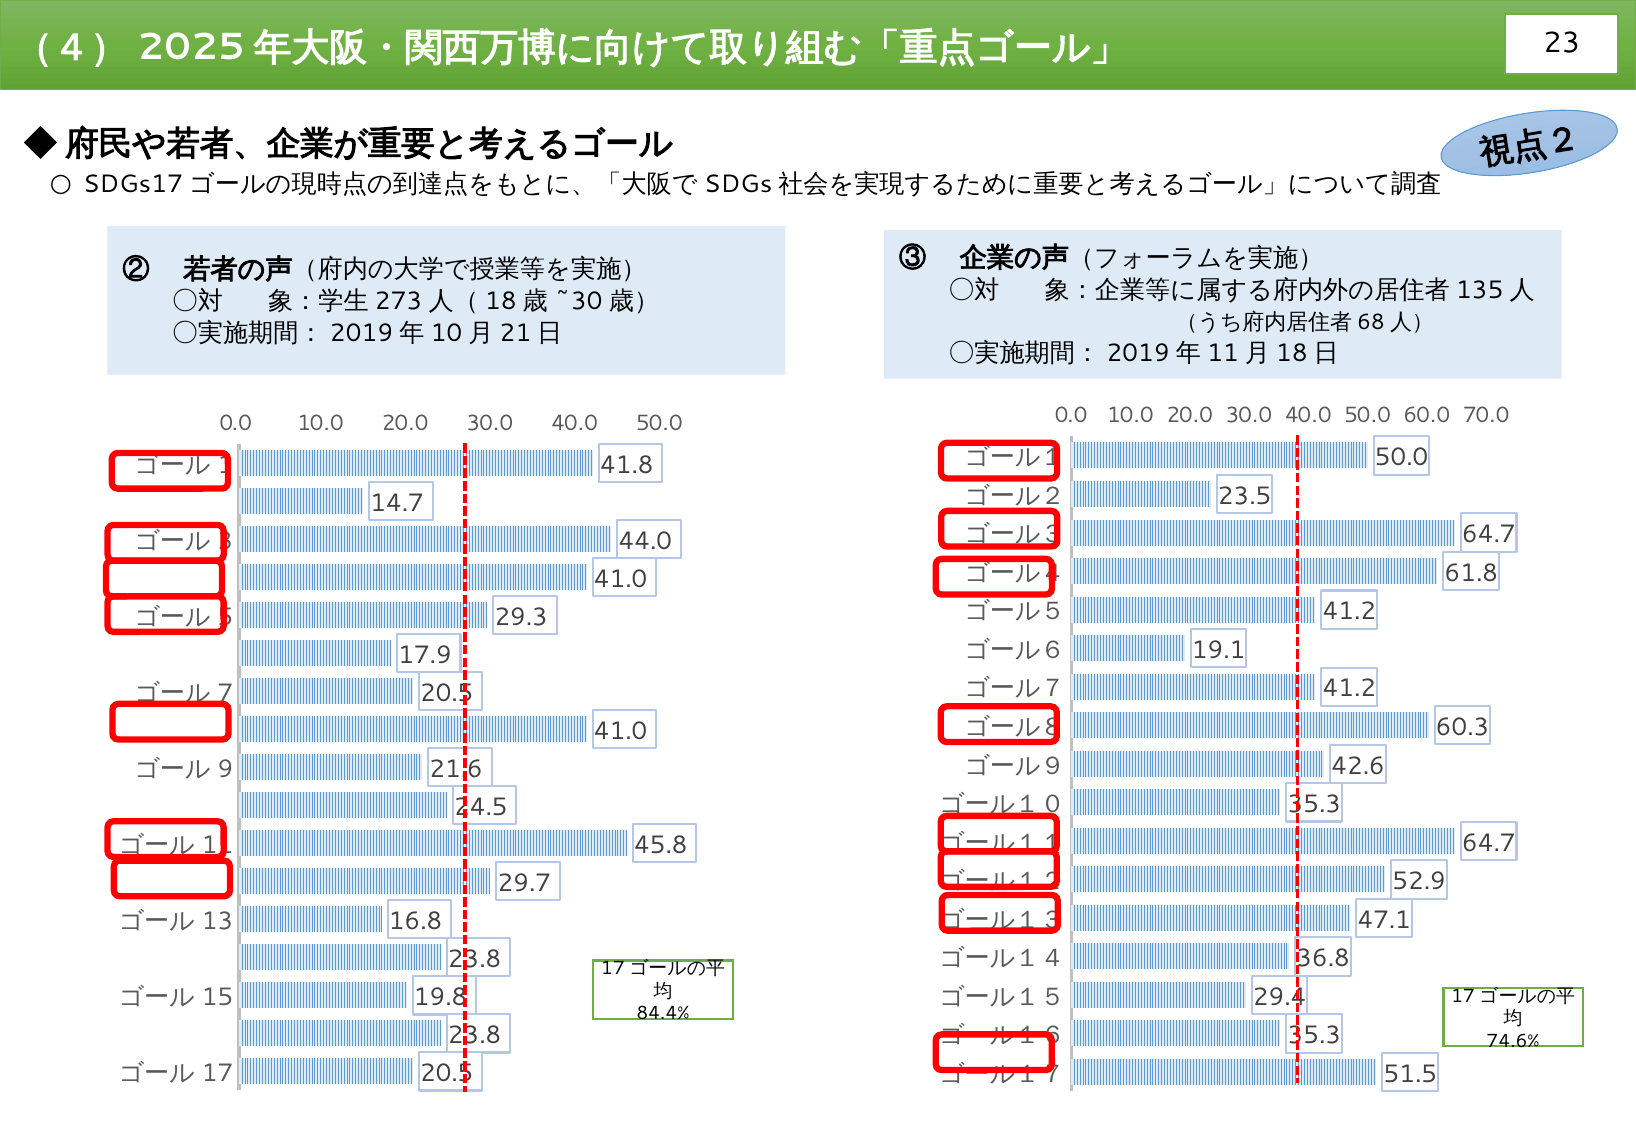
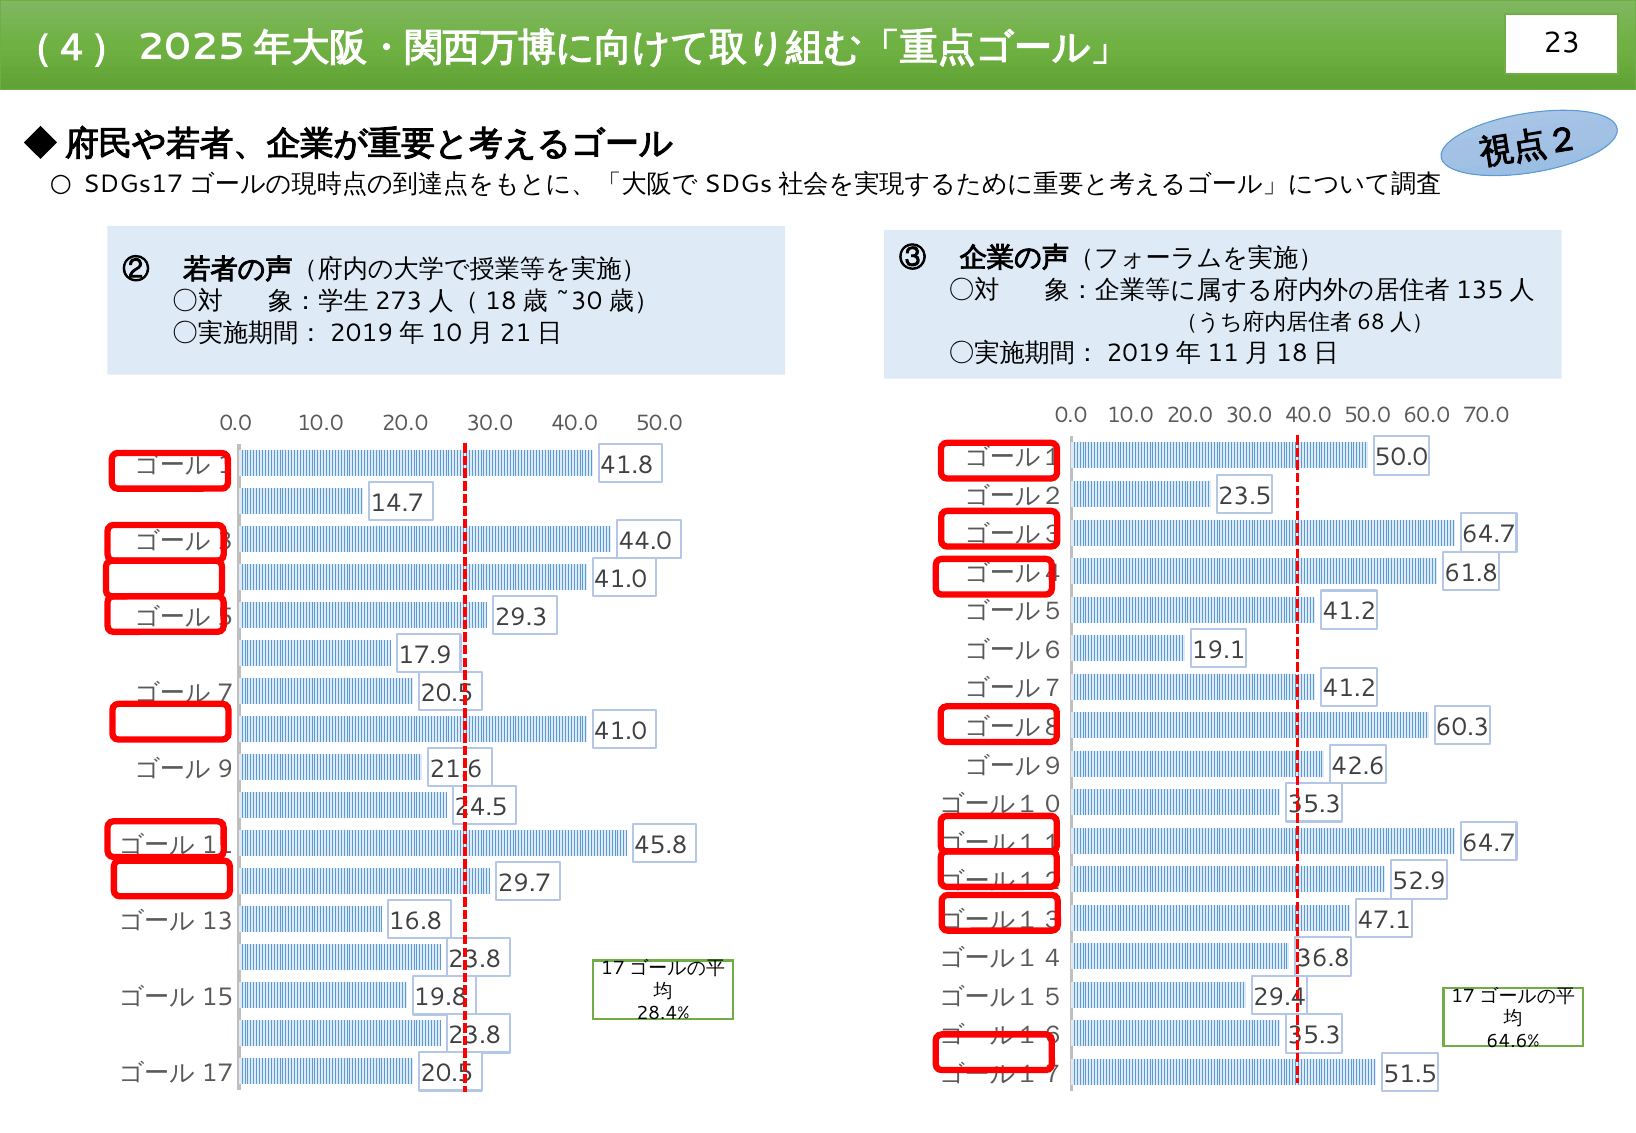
84.4%: 84.4% -> 28.4%
74.6%: 74.6% -> 64.6%
